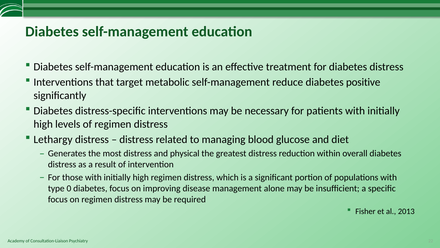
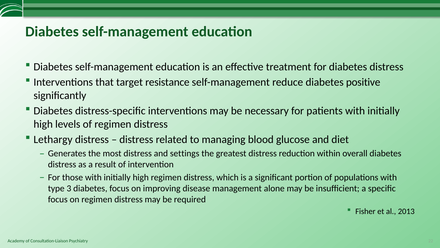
metabolic: metabolic -> resistance
physical: physical -> settings
0: 0 -> 3
